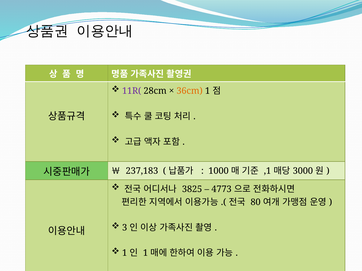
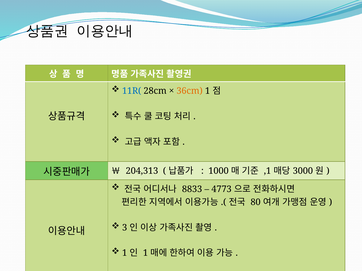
11R( colour: purple -> blue
237,183: 237,183 -> 204,313
3825: 3825 -> 8833
